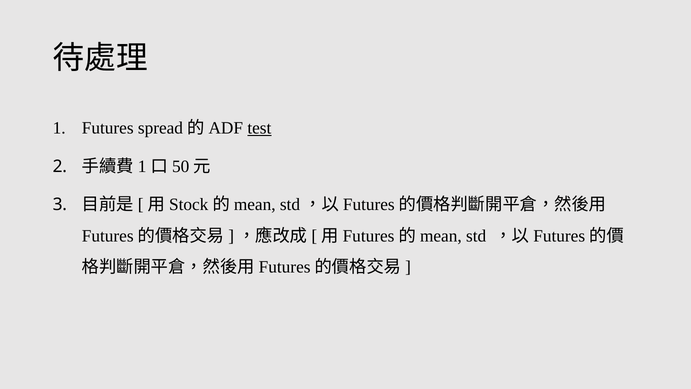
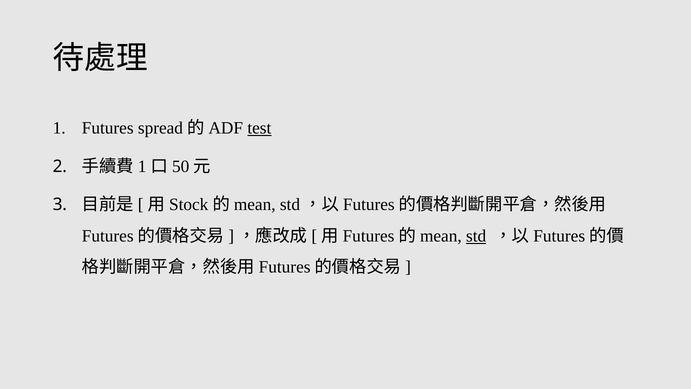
std underline: none -> present
